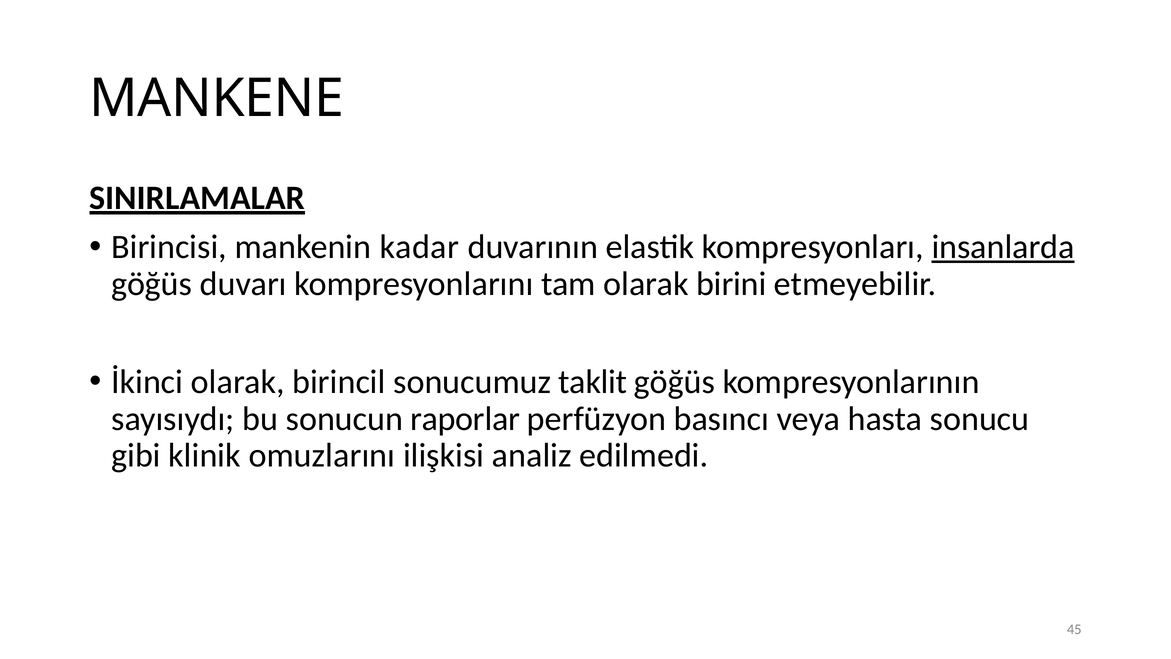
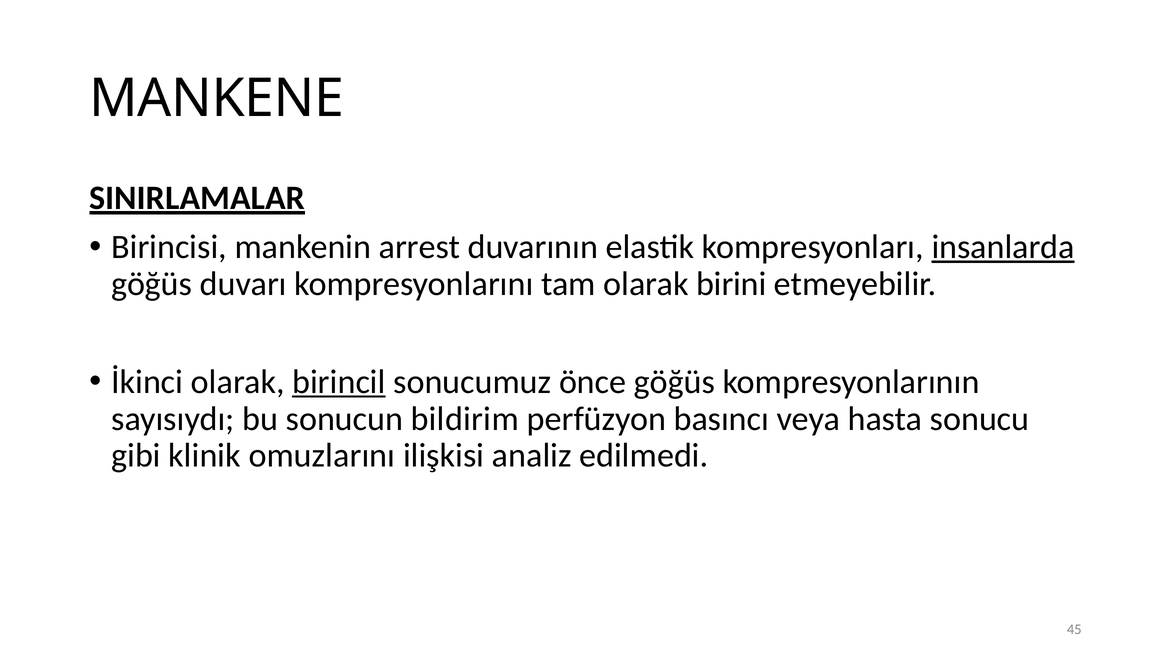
kadar: kadar -> arrest
birincil underline: none -> present
taklit: taklit -> önce
raporlar: raporlar -> bildirim
